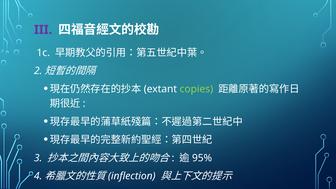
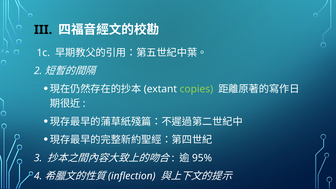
III colour: purple -> black
